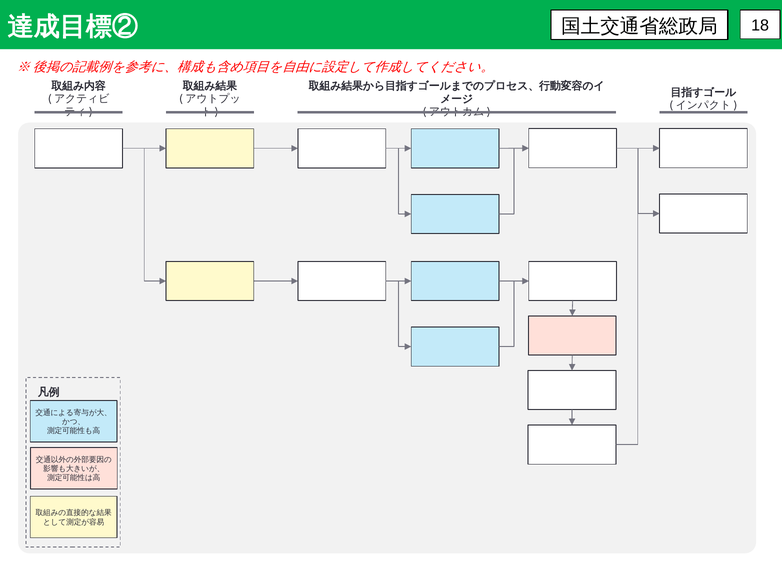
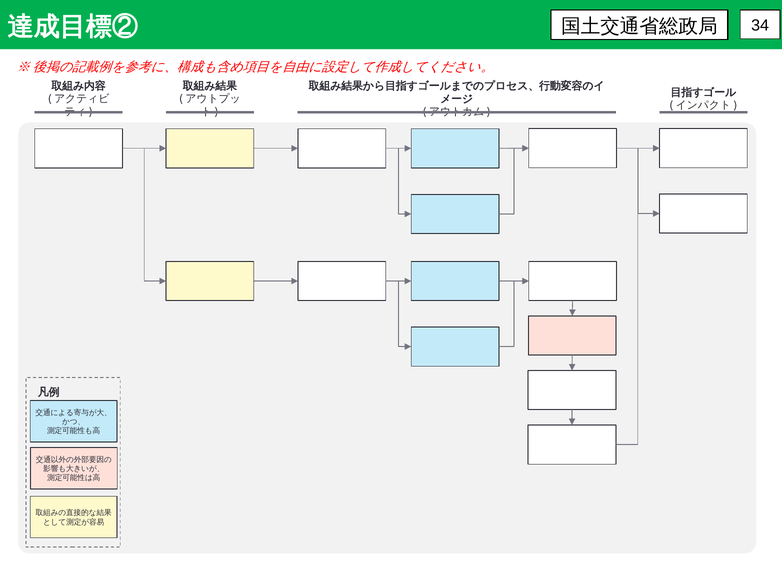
18: 18 -> 34
